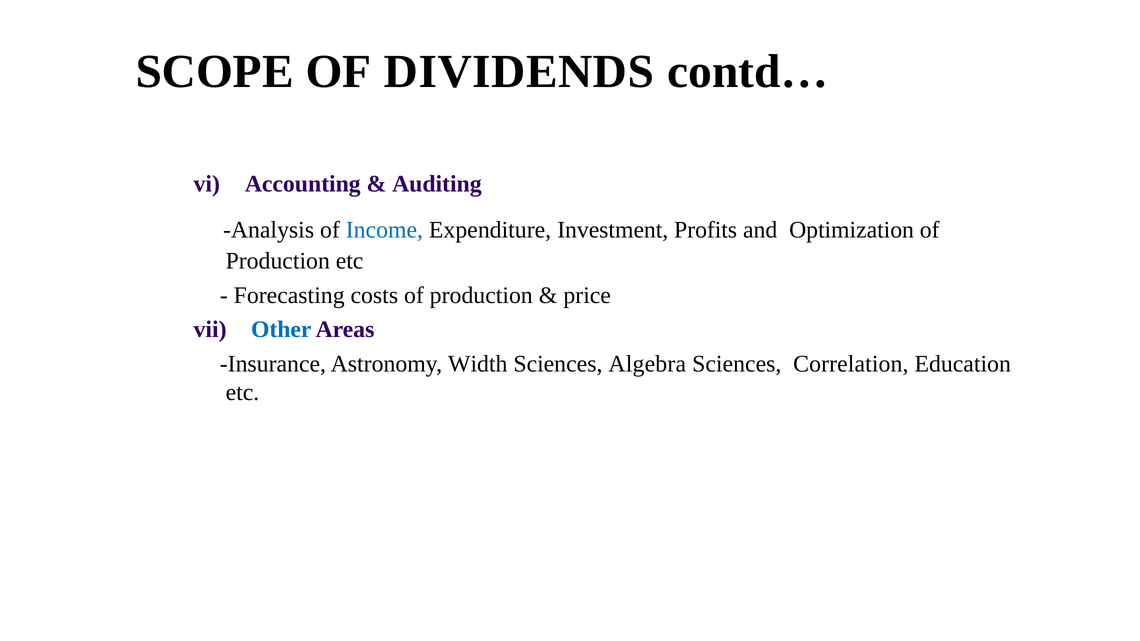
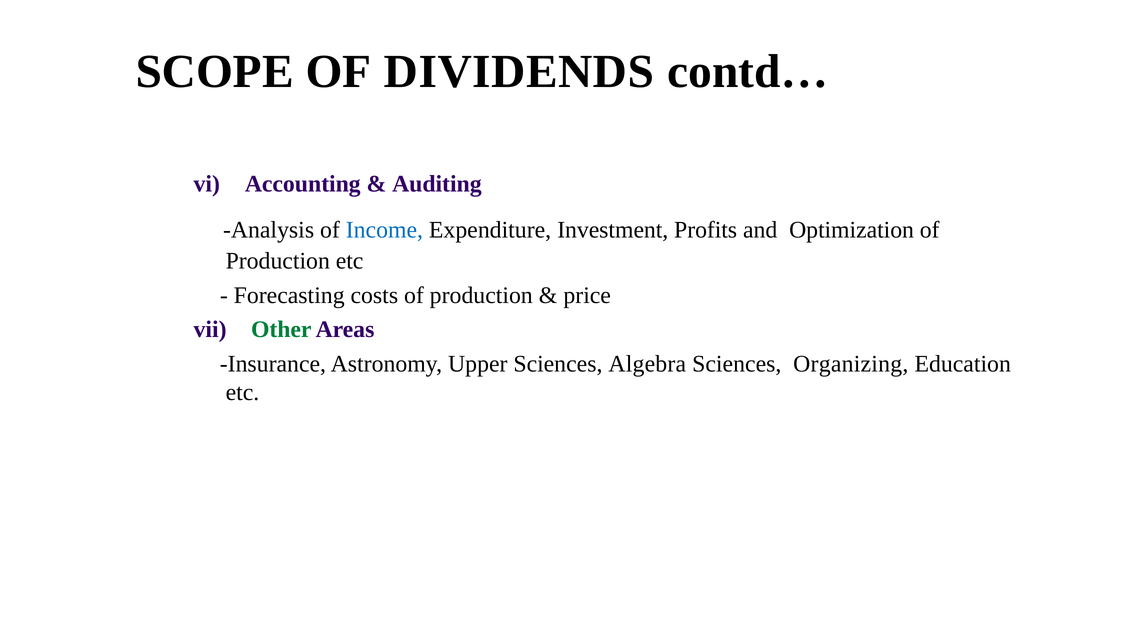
Other colour: blue -> green
Width: Width -> Upper
Correlation: Correlation -> Organizing
